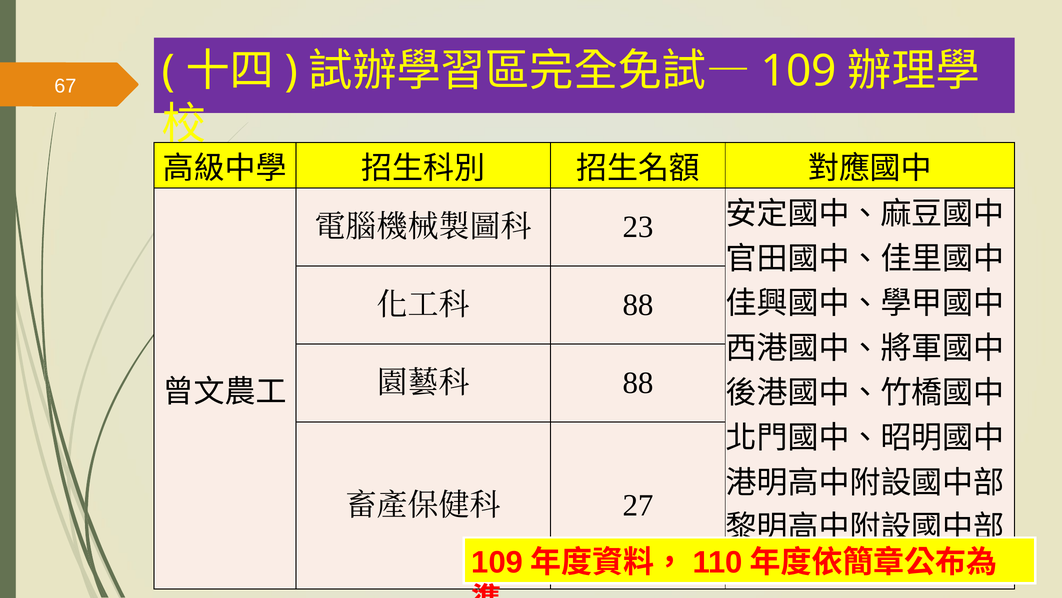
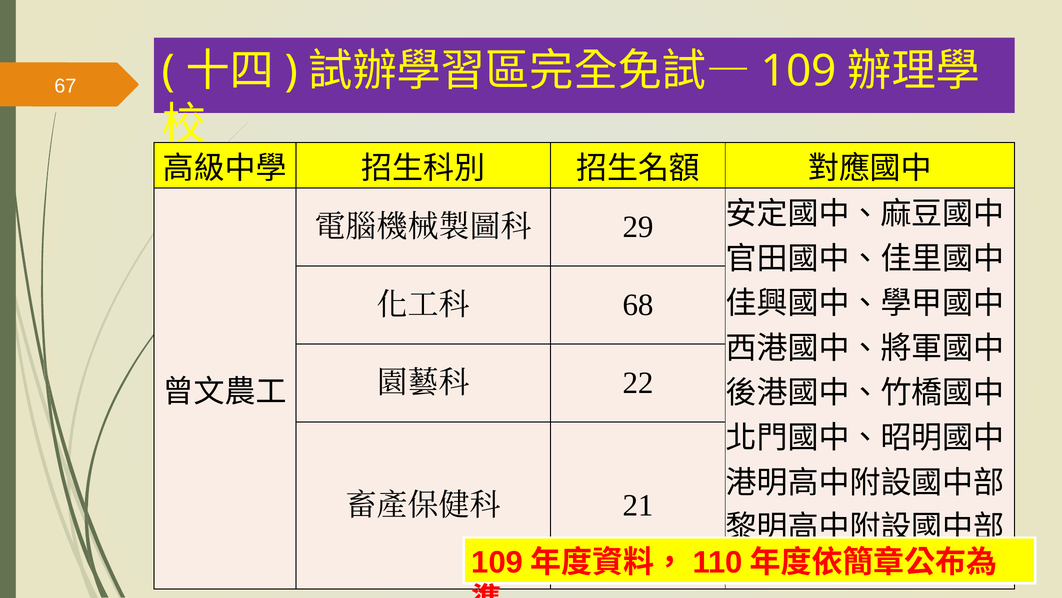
23: 23 -> 29
88 at (638, 305): 88 -> 68
88 at (638, 383): 88 -> 22
27: 27 -> 21
